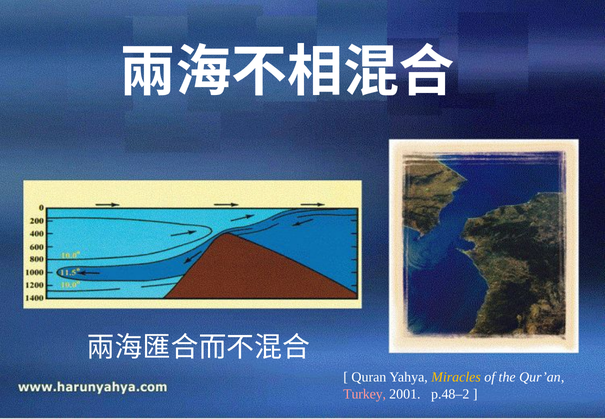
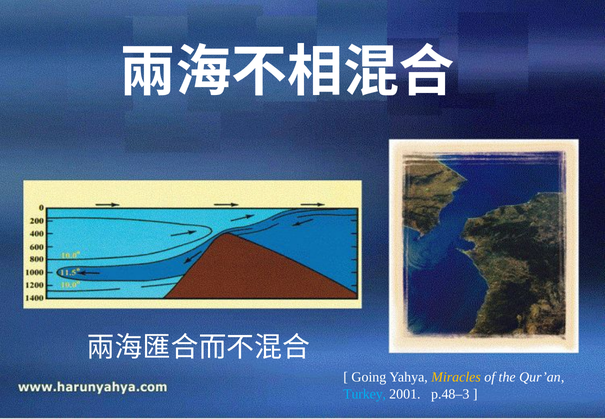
Quran: Quran -> Going
Turkey colour: pink -> light blue
p.48–2: p.48–2 -> p.48–3
